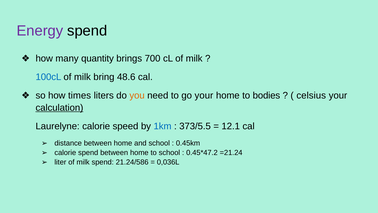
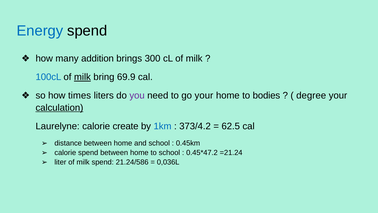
Energy colour: purple -> blue
quantity: quantity -> addition
700: 700 -> 300
milk at (82, 77) underline: none -> present
48.6: 48.6 -> 69.9
you colour: orange -> purple
celsius: celsius -> degree
speed: speed -> create
373/5.5: 373/5.5 -> 373/4.2
12.1: 12.1 -> 62.5
